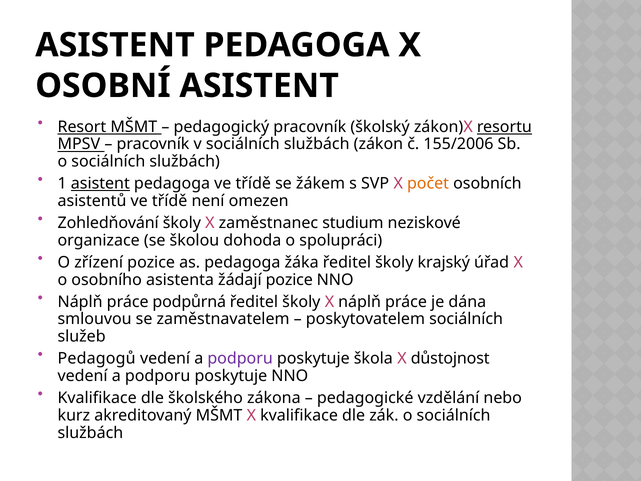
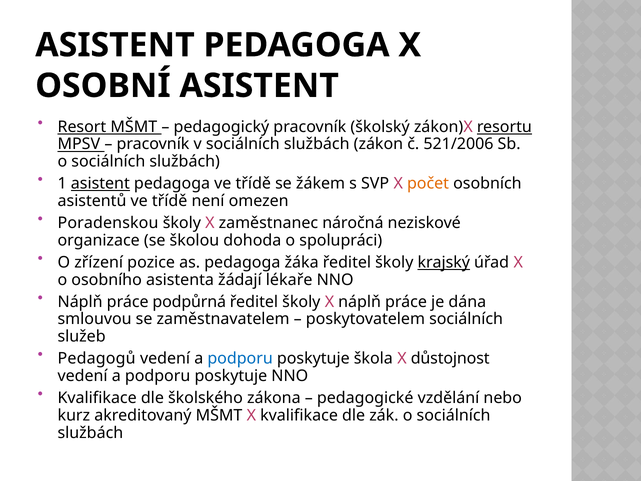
155/2006: 155/2006 -> 521/2006
Zohledňování: Zohledňování -> Poradenskou
studium: studium -> náročná
krajský underline: none -> present
žádají pozice: pozice -> lékaře
podporu at (240, 358) colour: purple -> blue
